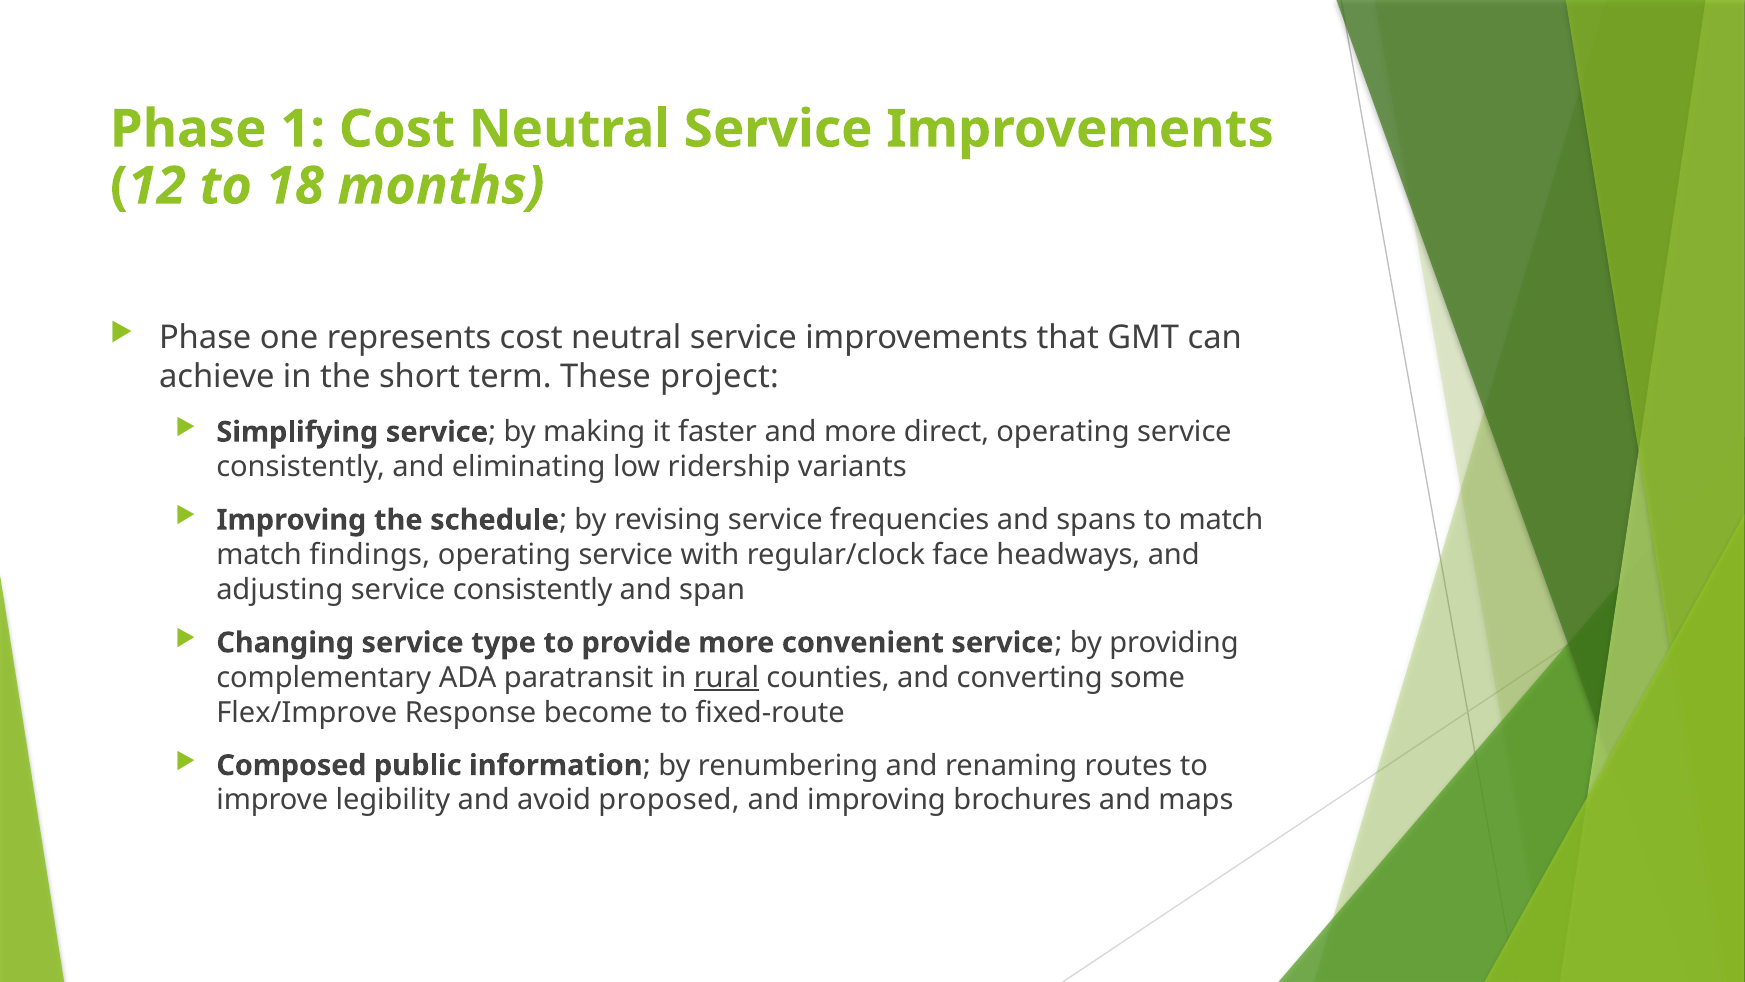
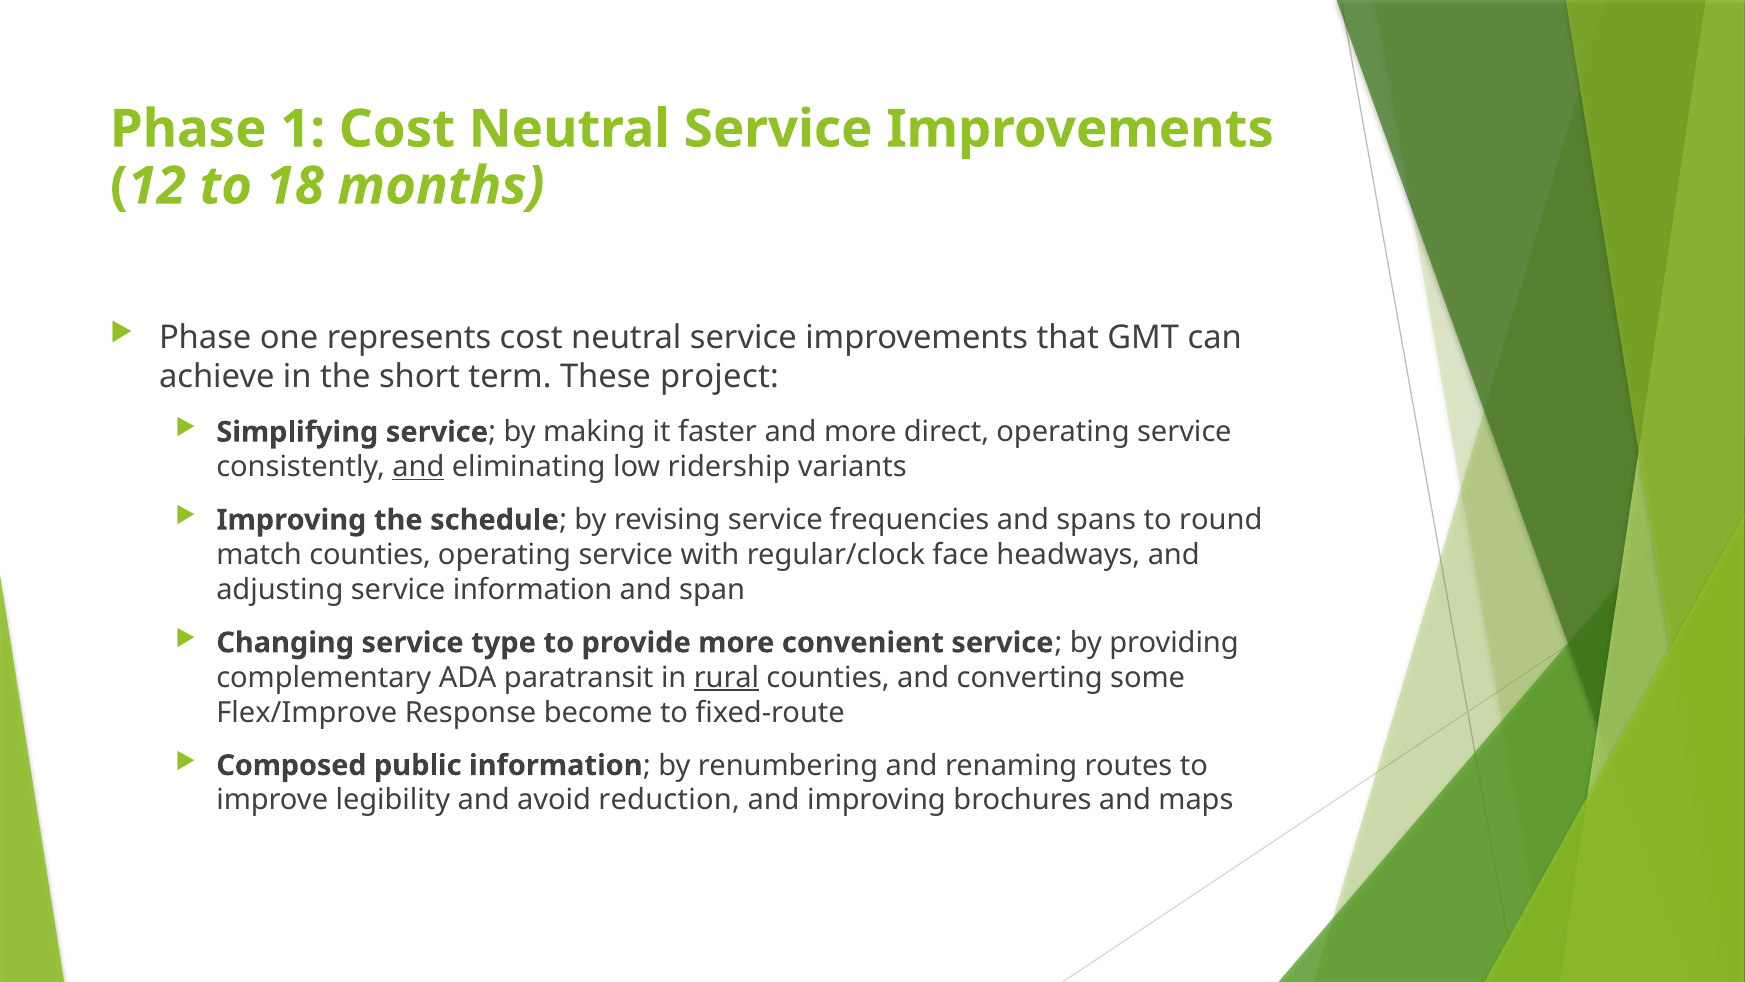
and at (418, 467) underline: none -> present
to match: match -> round
match findings: findings -> counties
adjusting service consistently: consistently -> information
proposed: proposed -> reduction
